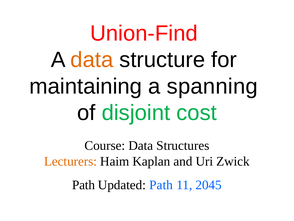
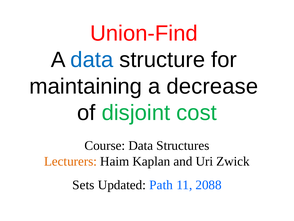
data at (92, 60) colour: orange -> blue
spanning: spanning -> decrease
Path at (84, 185): Path -> Sets
2045: 2045 -> 2088
